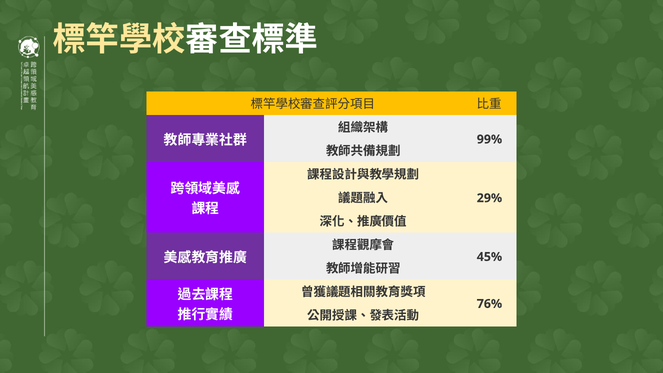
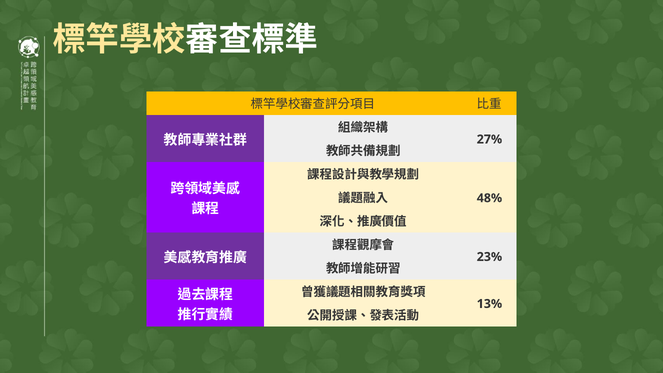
99%: 99% -> 27%
29%: 29% -> 48%
45%: 45% -> 23%
76%: 76% -> 13%
